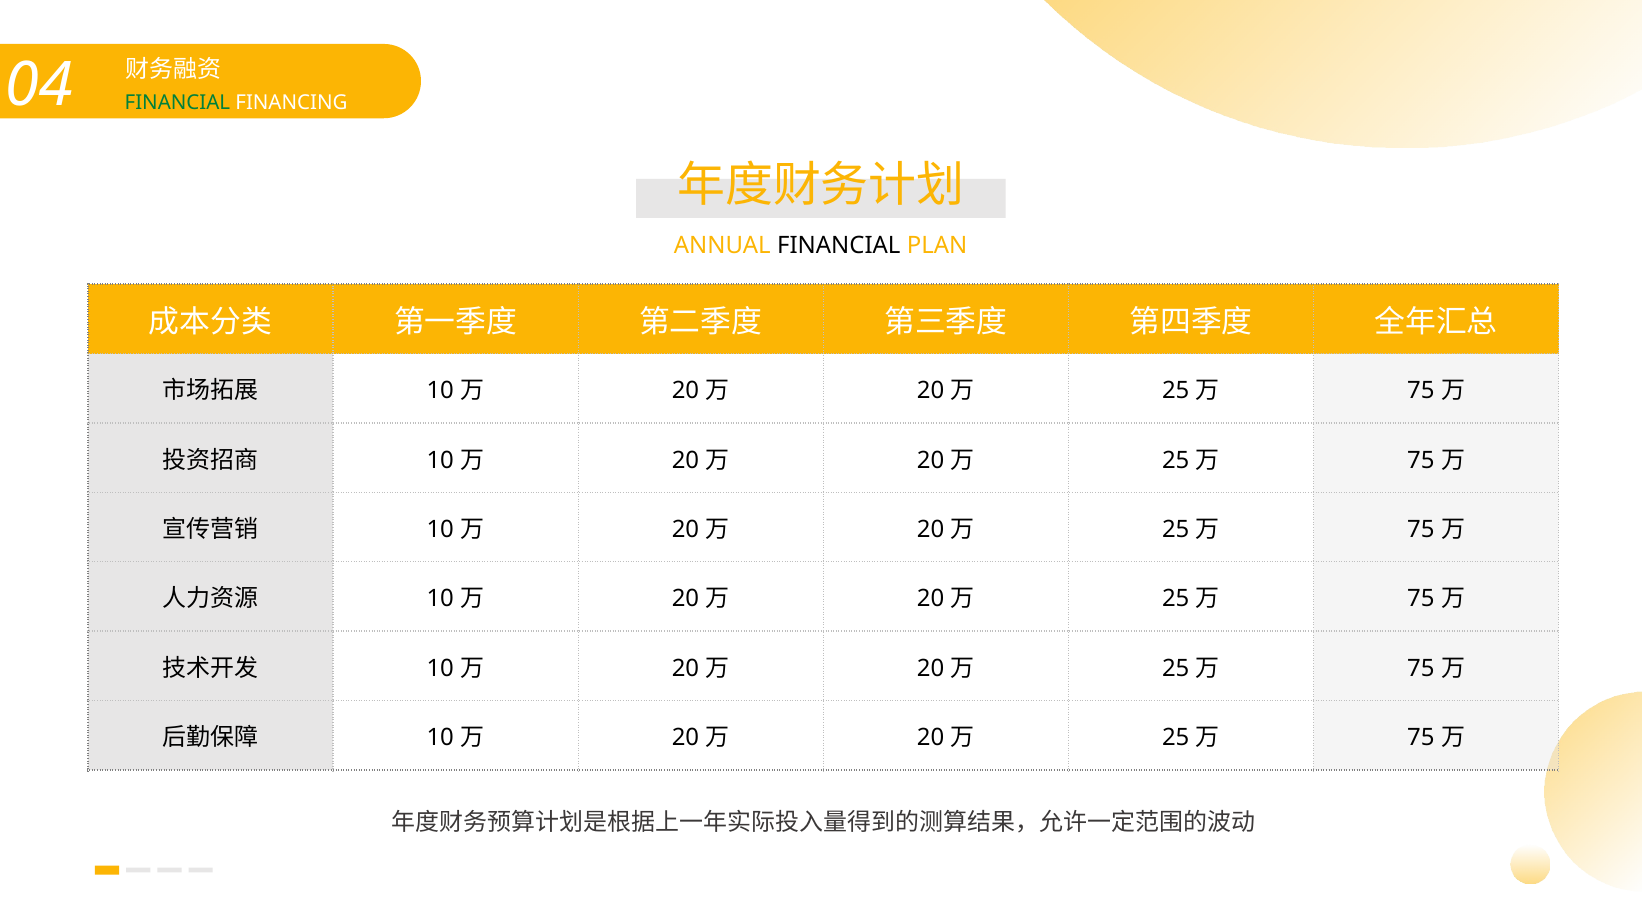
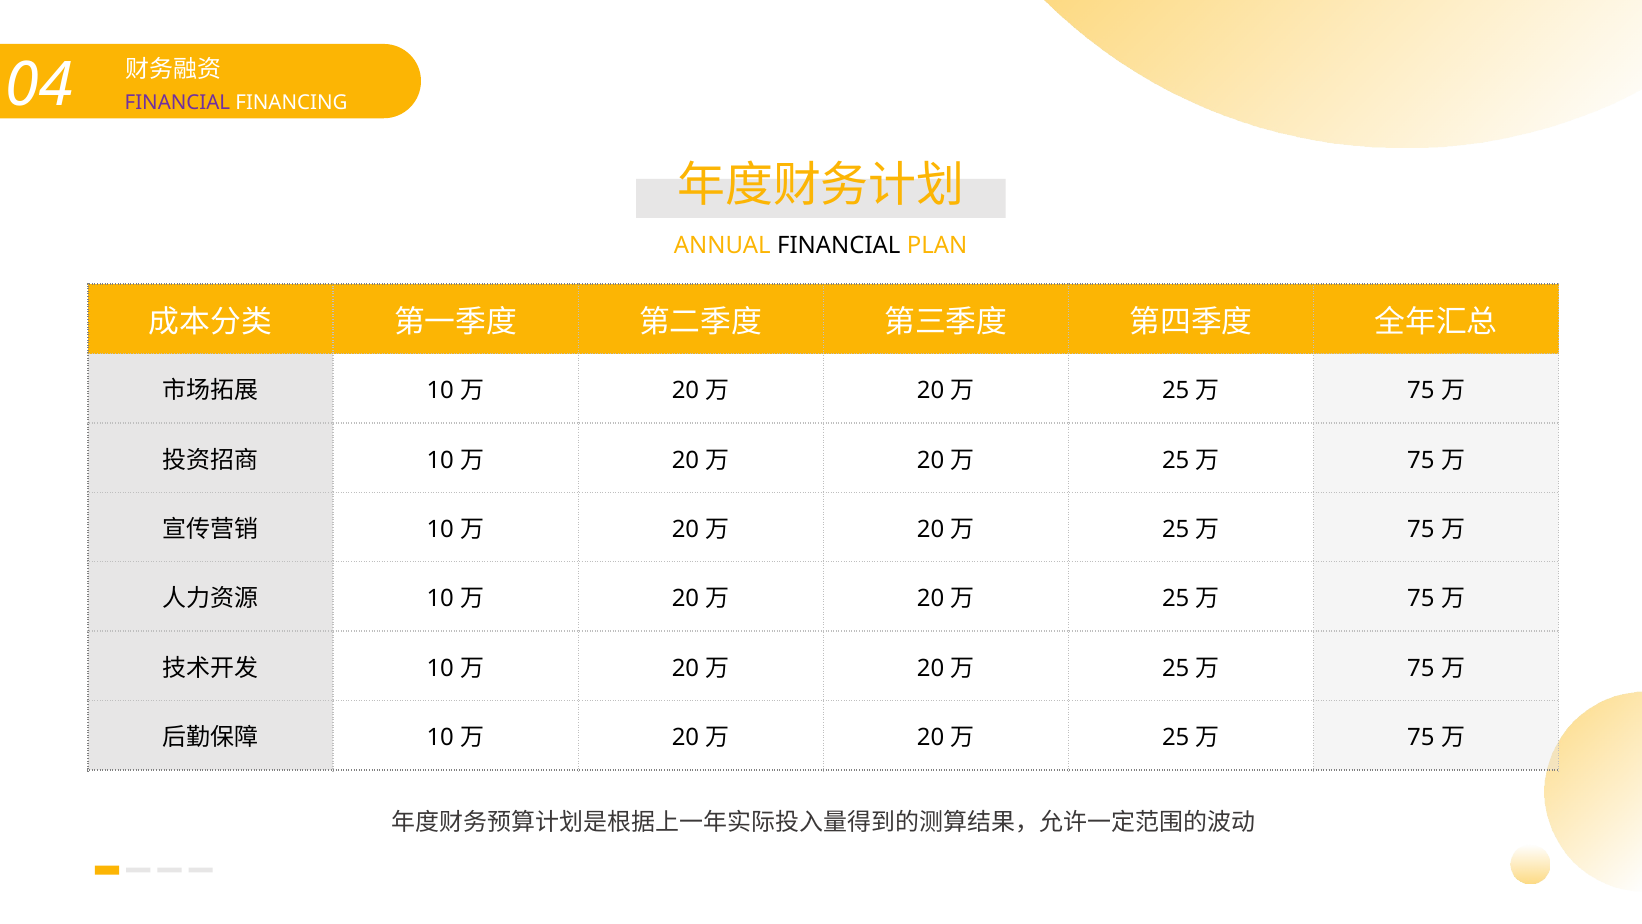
FINANCIAL at (177, 102) colour: green -> purple
